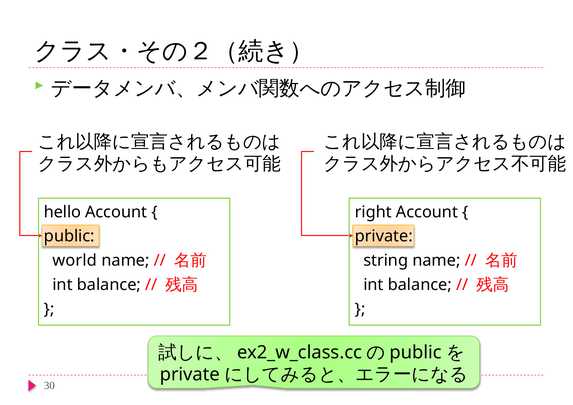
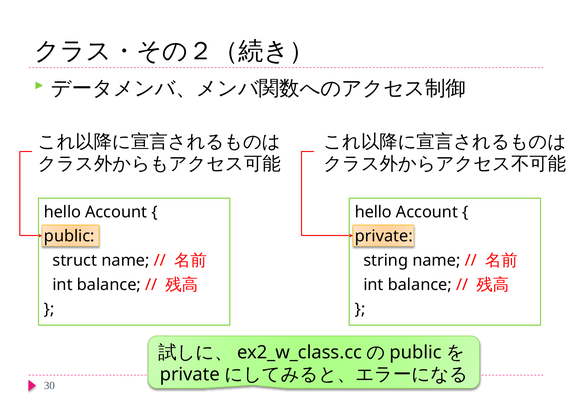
right at (373, 212): right -> hello
world: world -> struct
